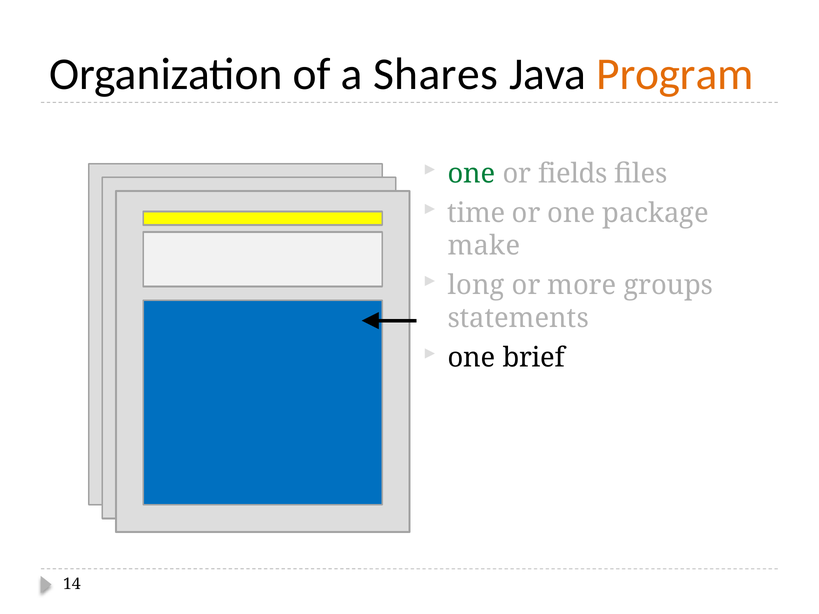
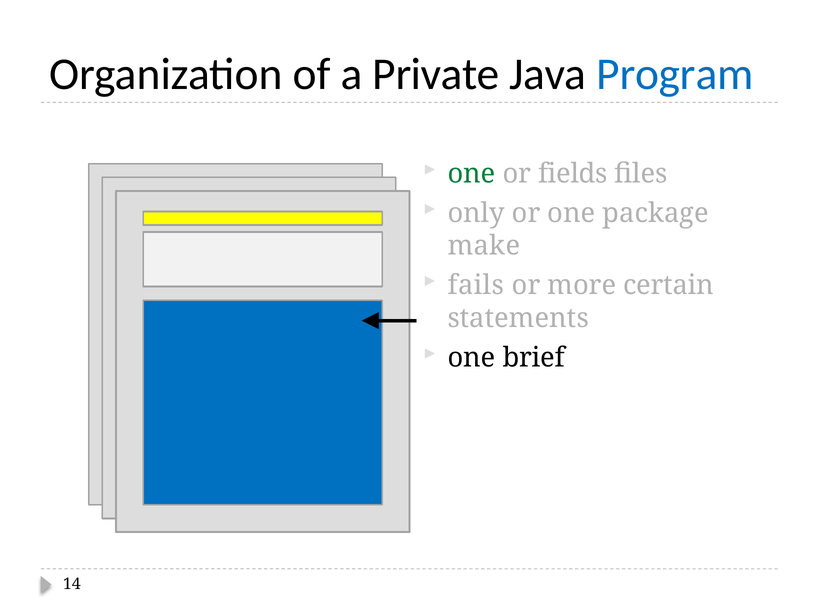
Shares: Shares -> Private
Program colour: orange -> blue
time: time -> only
long: long -> fails
groups: groups -> certain
